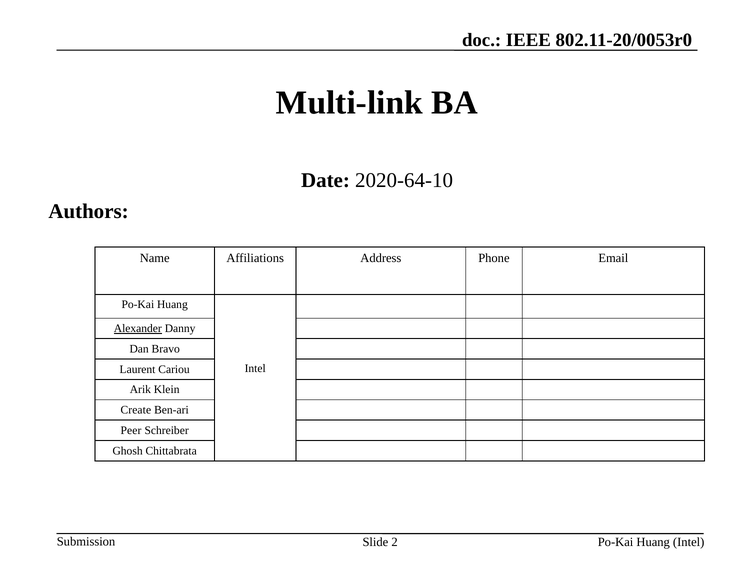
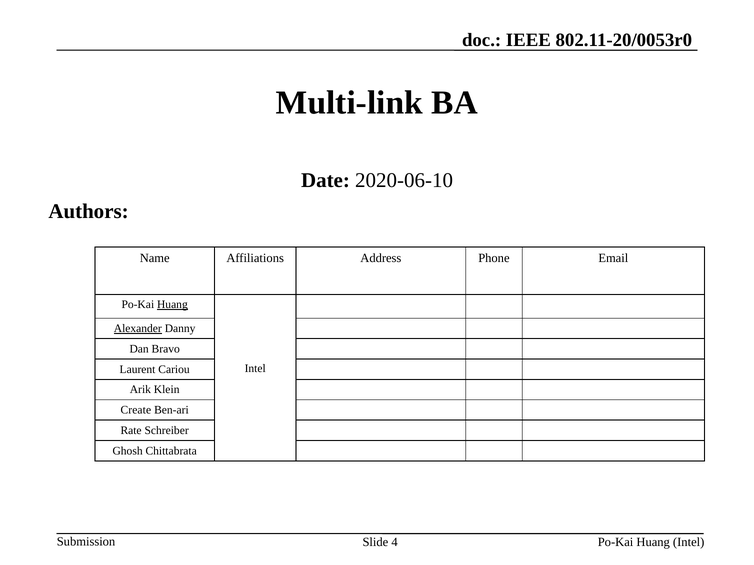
2020-64-10: 2020-64-10 -> 2020-06-10
Huang at (172, 305) underline: none -> present
Peer: Peer -> Rate
2: 2 -> 4
